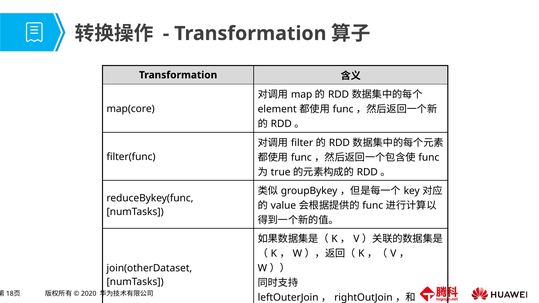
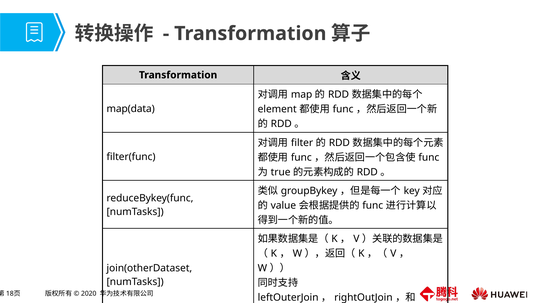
map(core: map(core -> map(data
